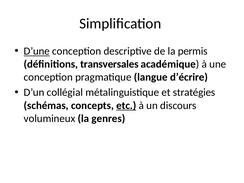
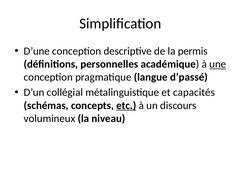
D’une underline: present -> none
transversales: transversales -> personnelles
une underline: none -> present
d’écrire: d’écrire -> d’passé
stratégies: stratégies -> capacités
genres: genres -> niveau
